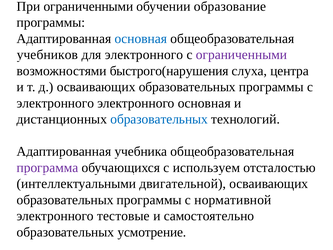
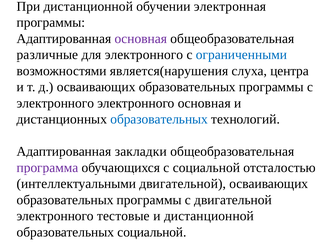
При ограниченными: ограниченными -> дистанционной
образование: образование -> электронная
основная at (141, 39) colour: blue -> purple
учебников: учебников -> различные
ограниченными at (241, 55) colour: purple -> blue
быстрого(нарушения: быстрого(нарушения -> является(нарушения
учебника: учебника -> закладки
с используем: используем -> социальной
с нормативной: нормативной -> двигательной
и самостоятельно: самостоятельно -> дистанционной
образовательных усмотрение: усмотрение -> социальной
